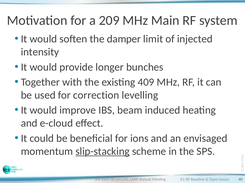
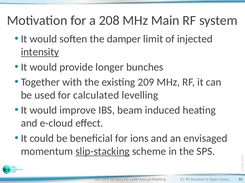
209: 209 -> 208
intensity underline: none -> present
409: 409 -> 209
correction: correction -> calculated
